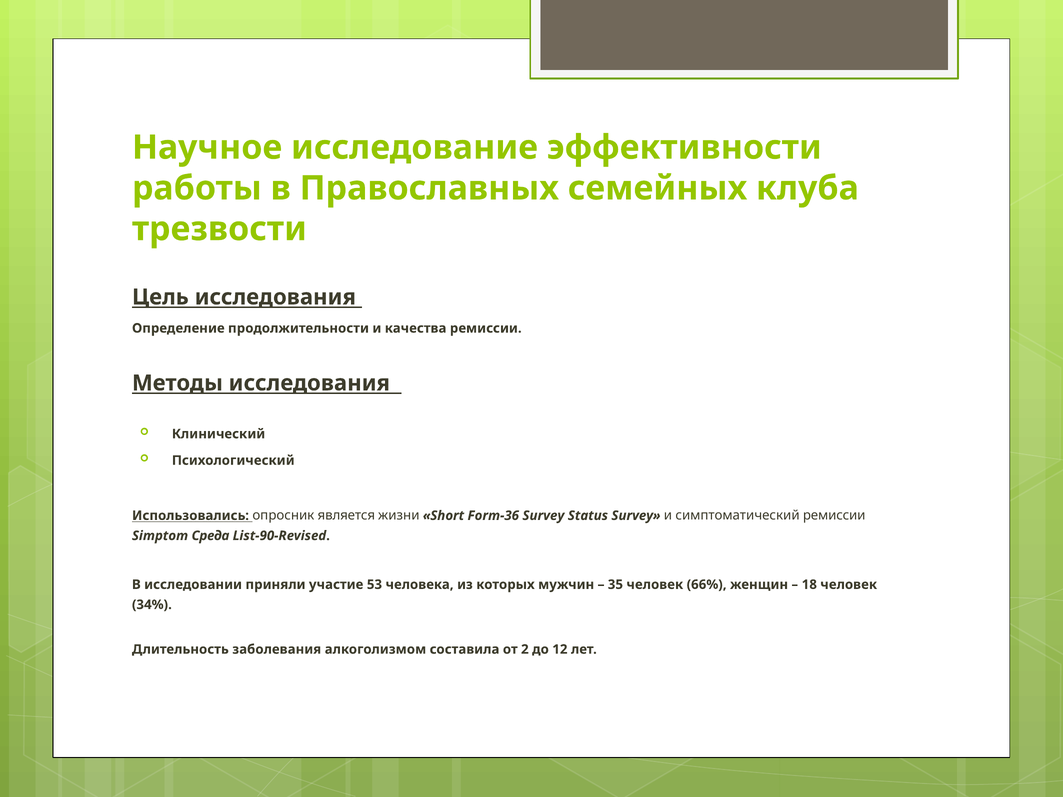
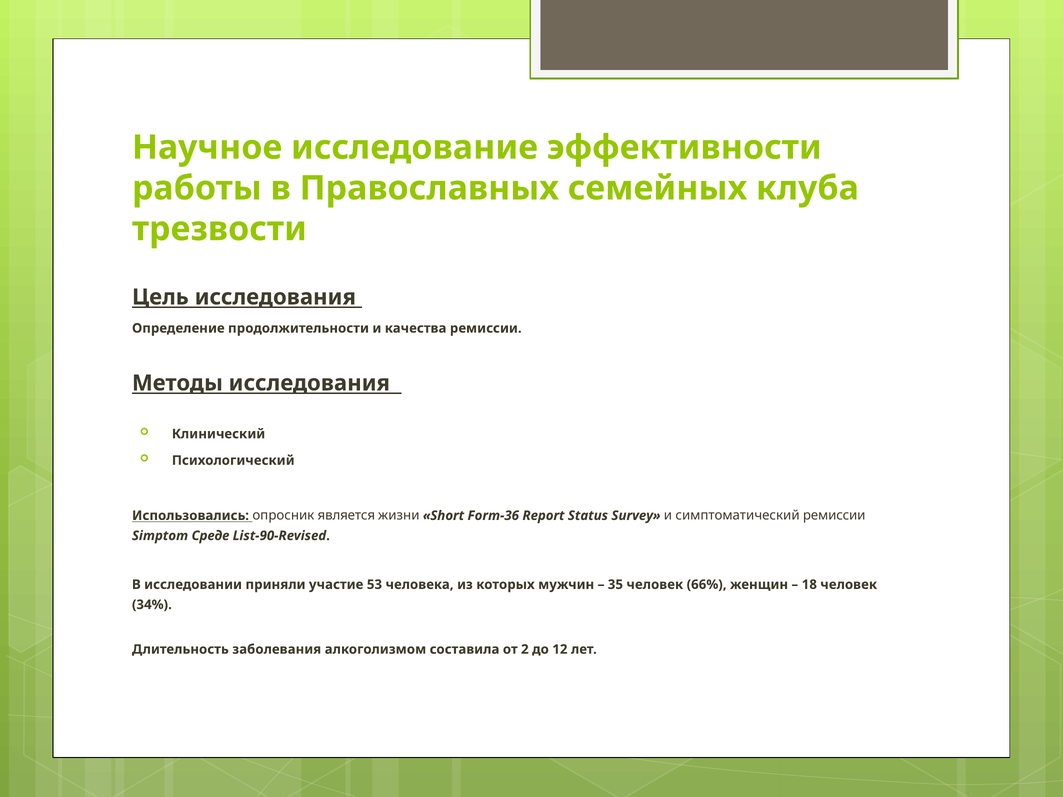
Form-36 Survey: Survey -> Report
Среда: Среда -> Среде
